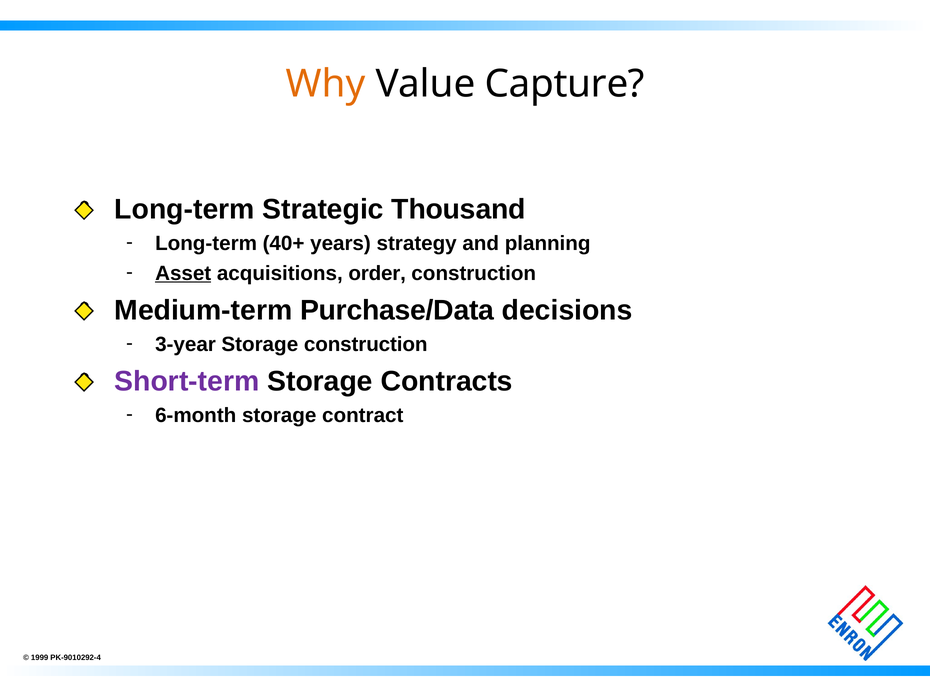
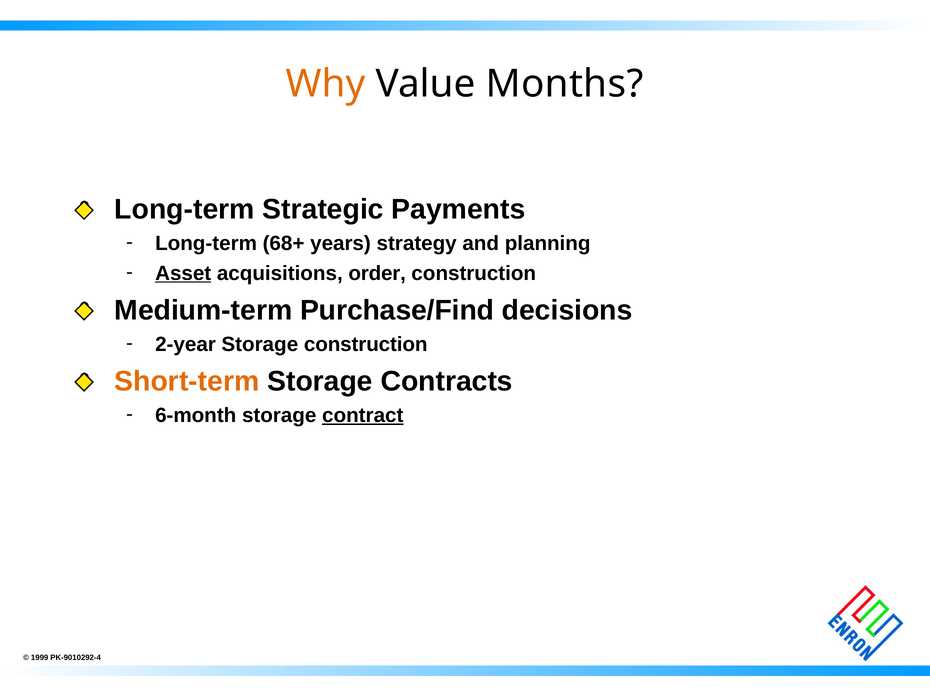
Capture: Capture -> Months
Thousand: Thousand -> Payments
40+: 40+ -> 68+
Purchase/Data: Purchase/Data -> Purchase/Find
3-year: 3-year -> 2-year
Short-term colour: purple -> orange
contract underline: none -> present
